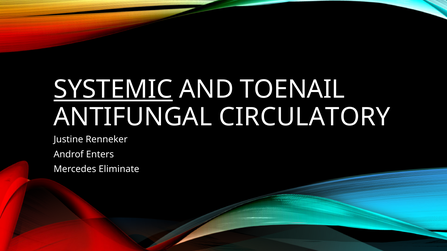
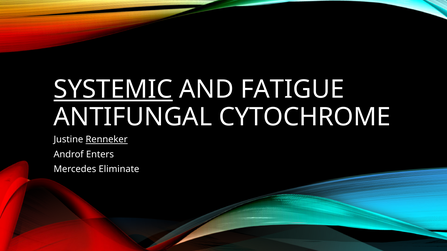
TOENAIL: TOENAIL -> FATIGUE
CIRCULATORY: CIRCULATORY -> CYTOCHROME
Renneker underline: none -> present
